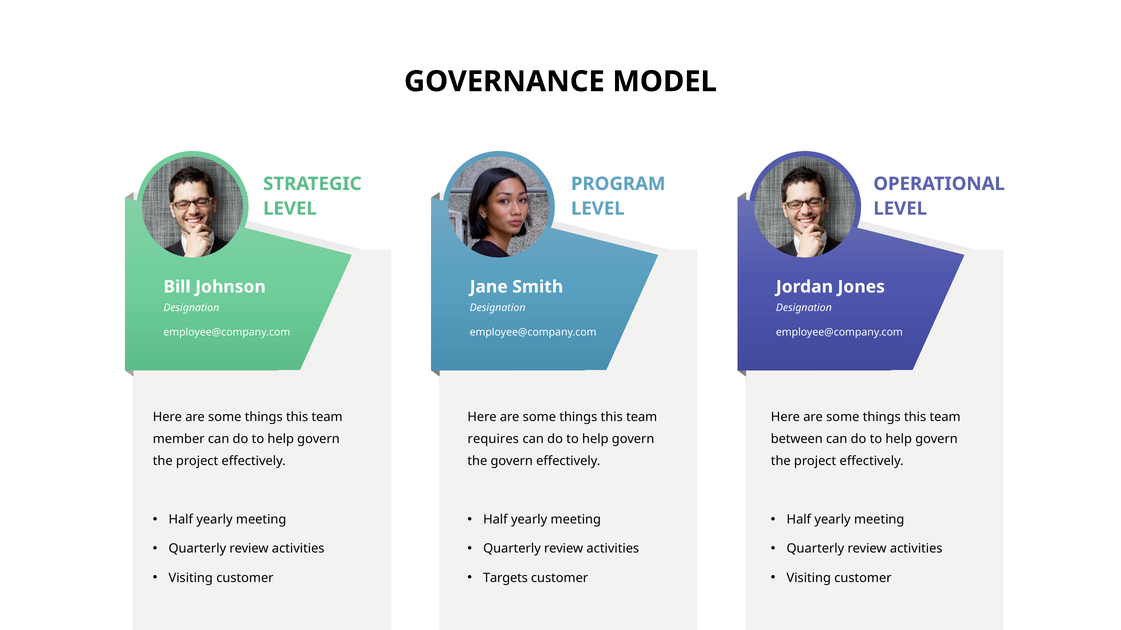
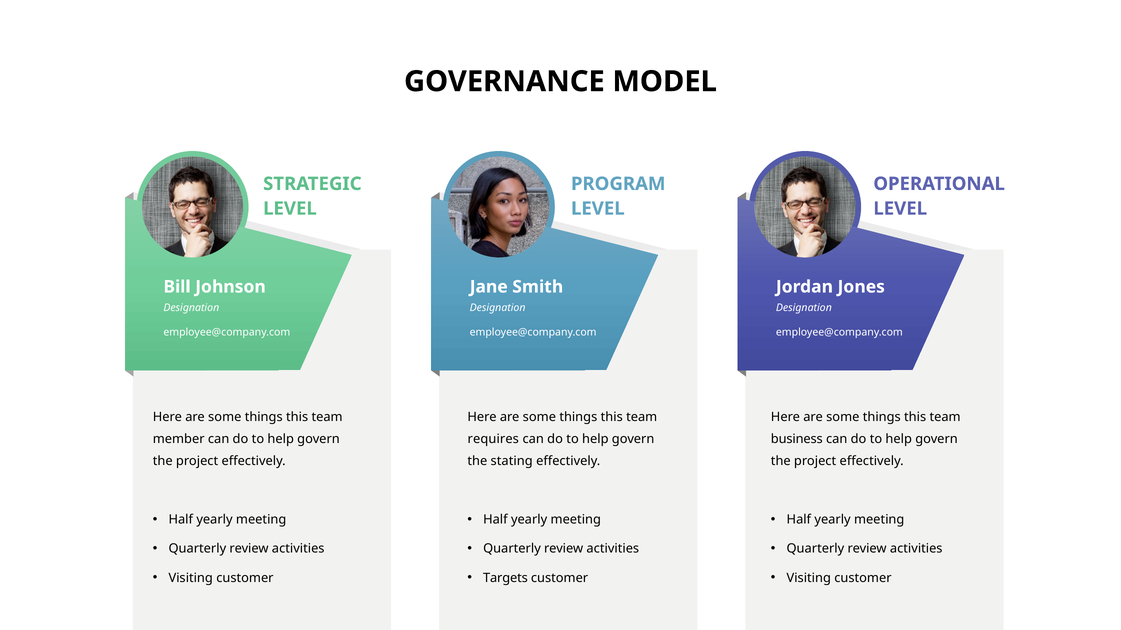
between: between -> business
the govern: govern -> stating
